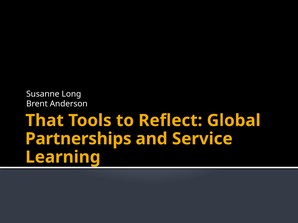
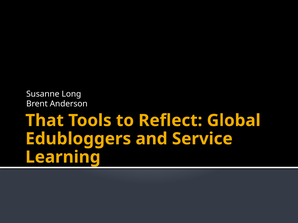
Partnerships: Partnerships -> Edubloggers
